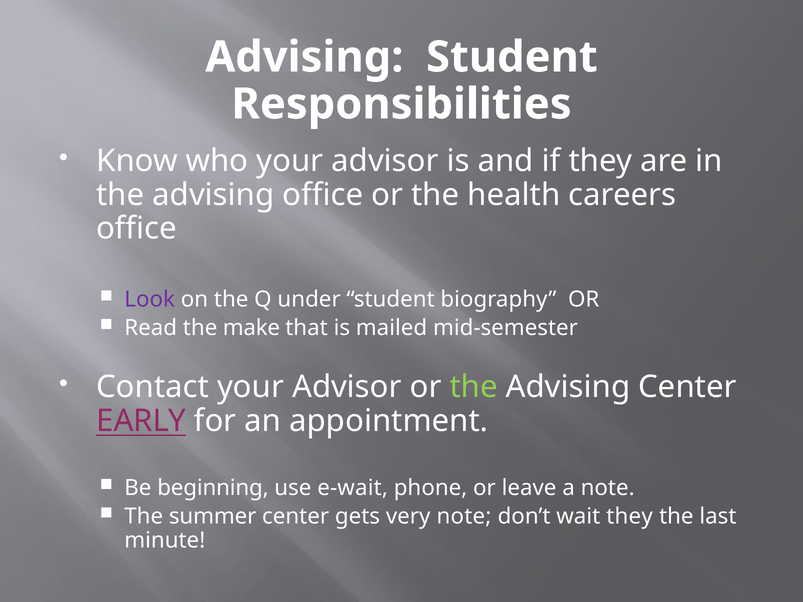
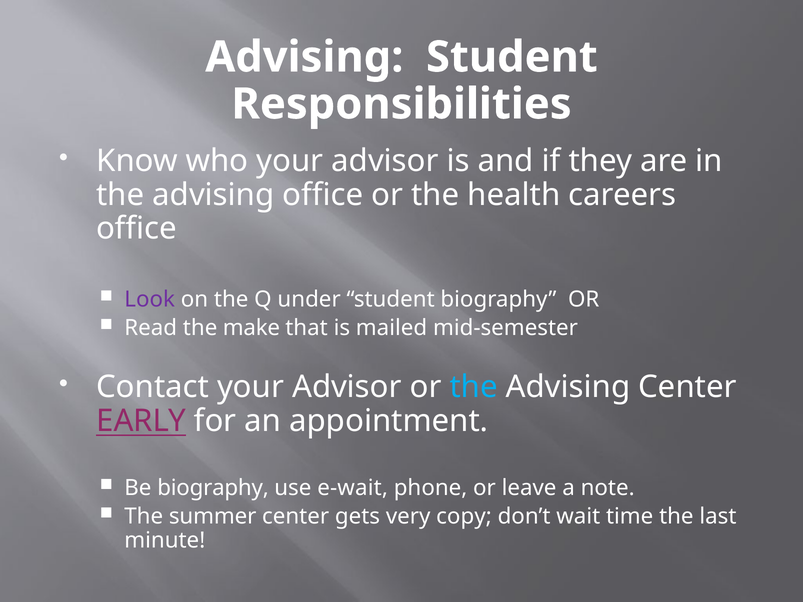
the at (474, 387) colour: light green -> light blue
Be beginning: beginning -> biography
very note: note -> copy
wait they: they -> time
